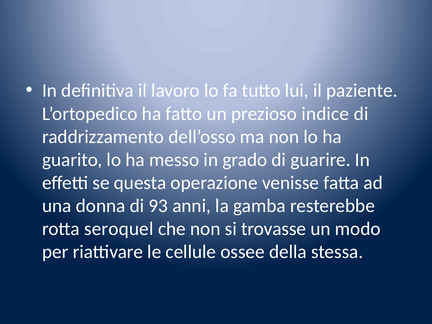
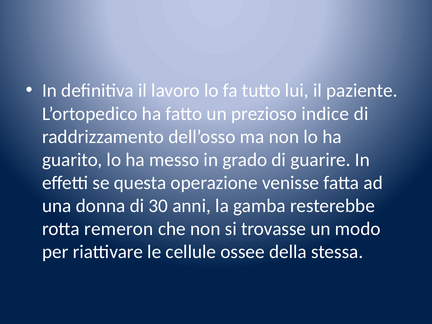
93: 93 -> 30
seroquel: seroquel -> remeron
